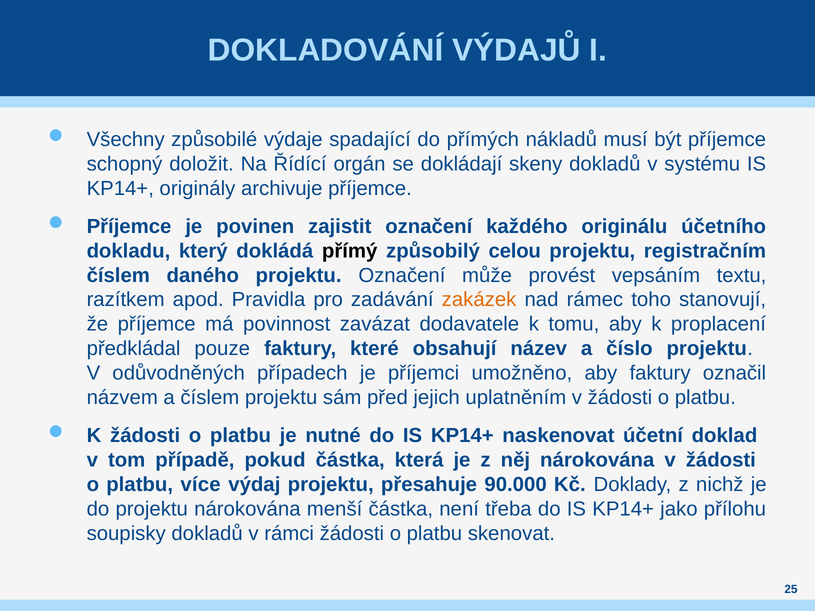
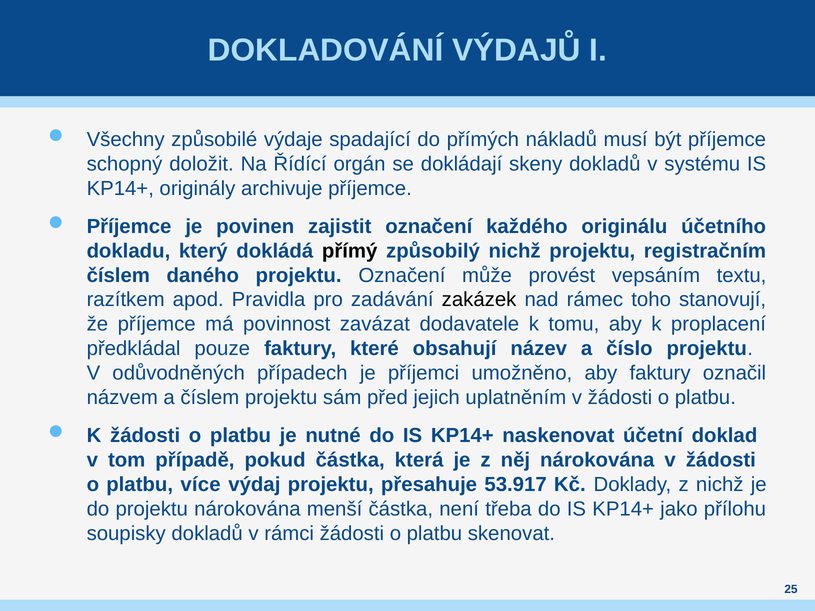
způsobilý celou: celou -> nichž
zakázek colour: orange -> black
90.000: 90.000 -> 53.917
